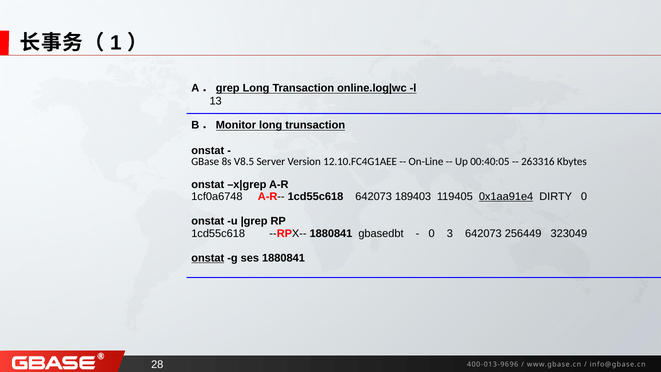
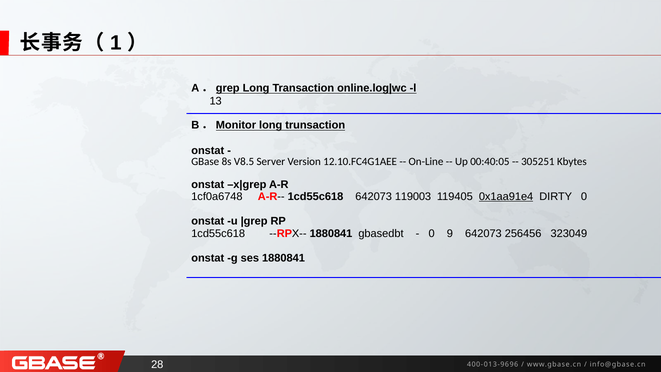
263316: 263316 -> 305251
189403: 189403 -> 119003
3: 3 -> 9
256449: 256449 -> 256456
onstat at (208, 258) underline: present -> none
